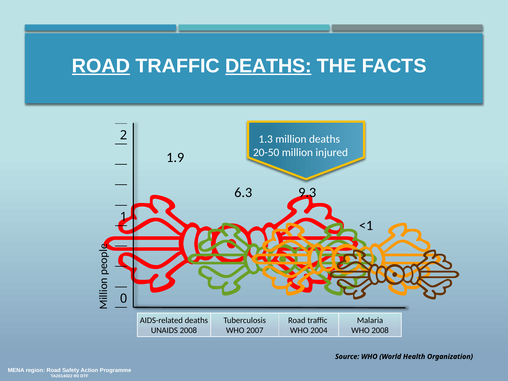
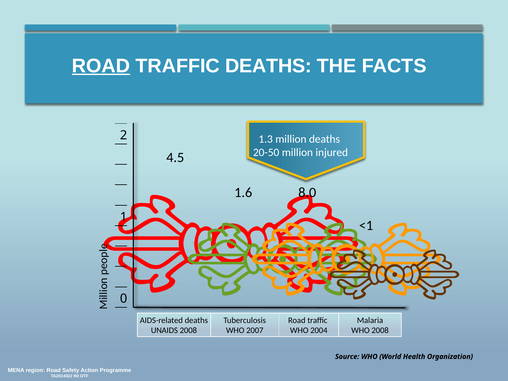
DEATHS at (268, 66) underline: present -> none
1.9: 1.9 -> 4.5
6.3: 6.3 -> 1.6
9.3: 9.3 -> 8.0
